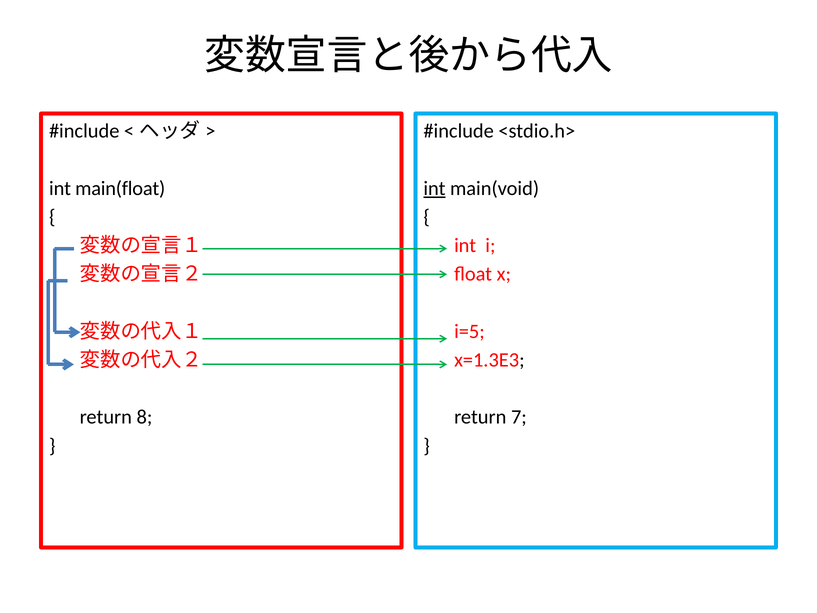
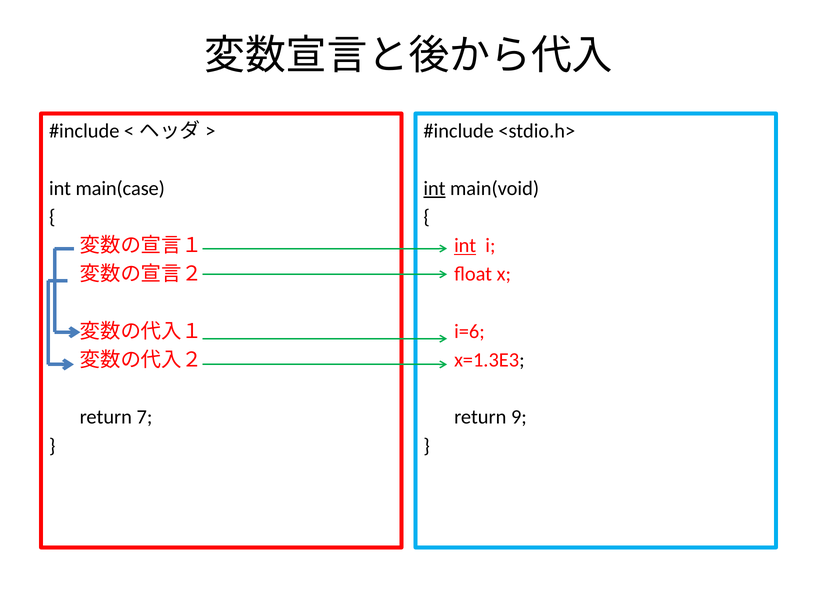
main(float: main(float -> main(case
int at (465, 246) underline: none -> present
i=5: i=5 -> i=6
8: 8 -> 7
7: 7 -> 9
